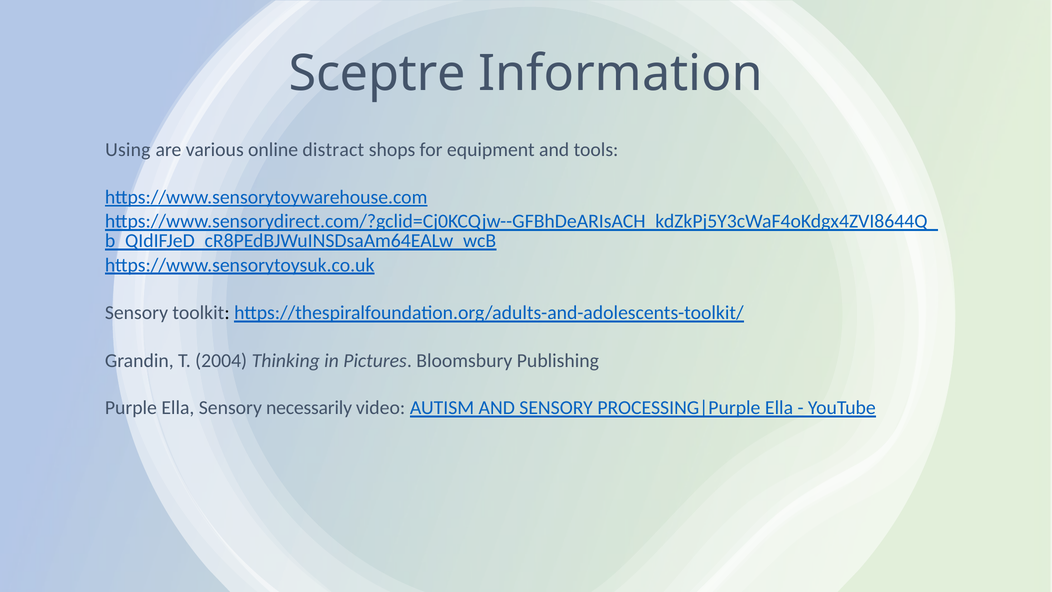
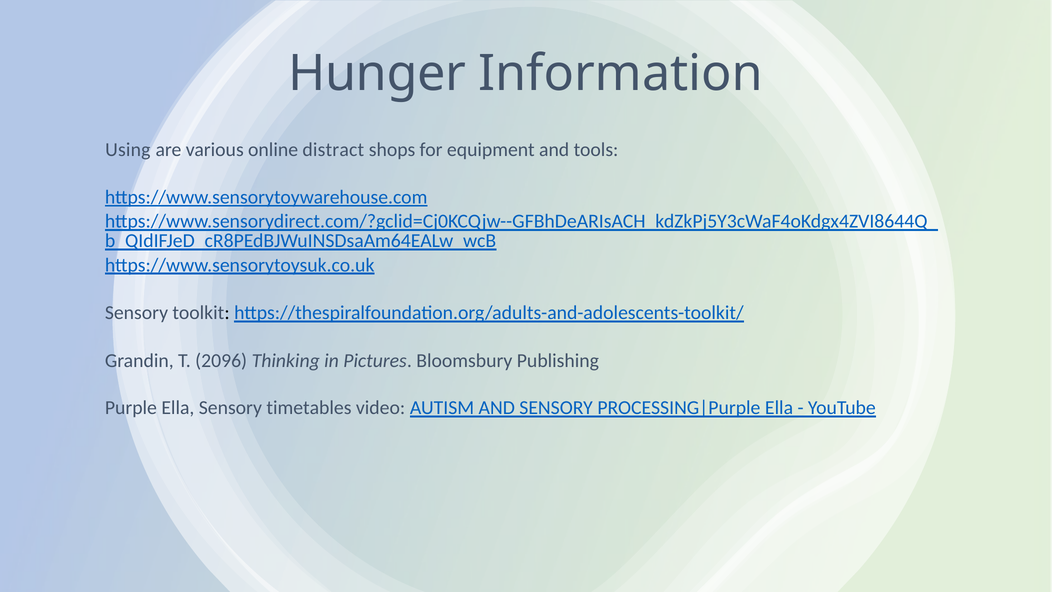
Sceptre: Sceptre -> Hunger
2004: 2004 -> 2096
necessarily: necessarily -> timetables
